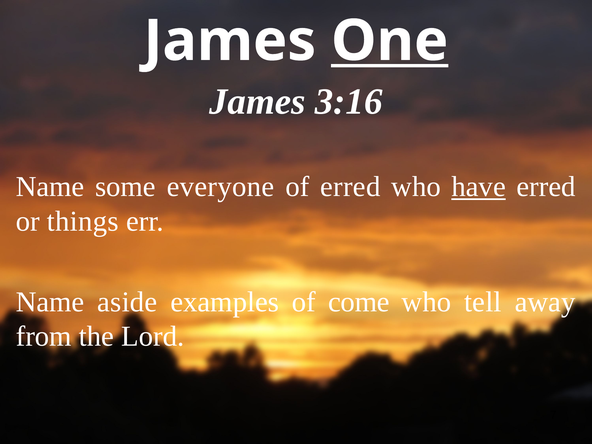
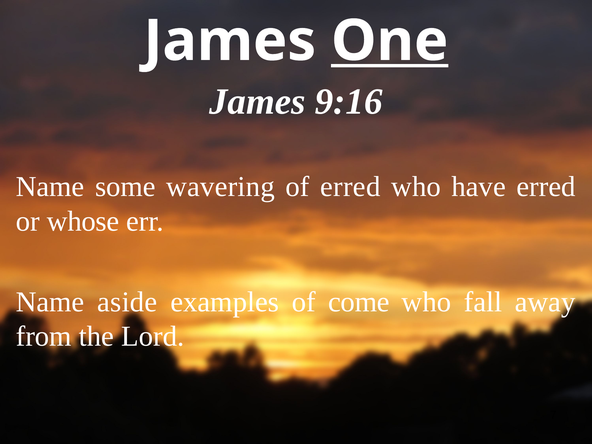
3:16: 3:16 -> 9:16
everyone: everyone -> wavering
have underline: present -> none
things: things -> whose
tell: tell -> fall
